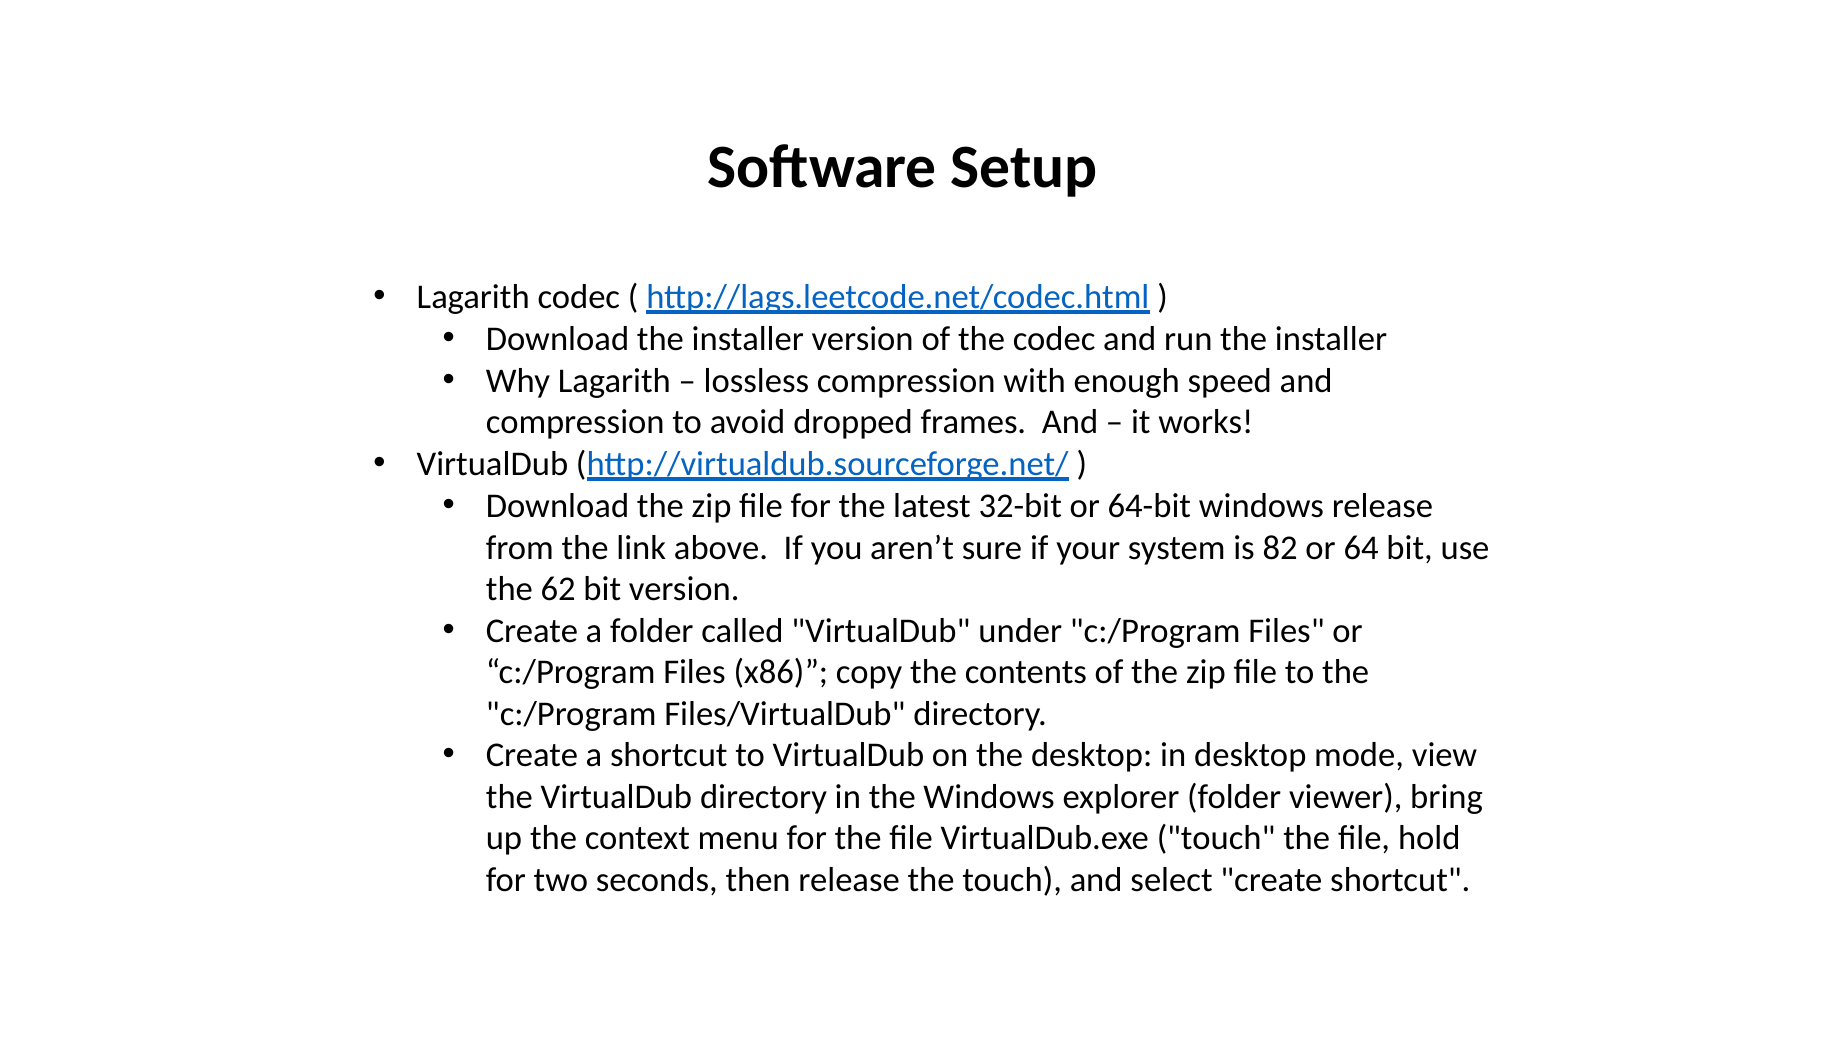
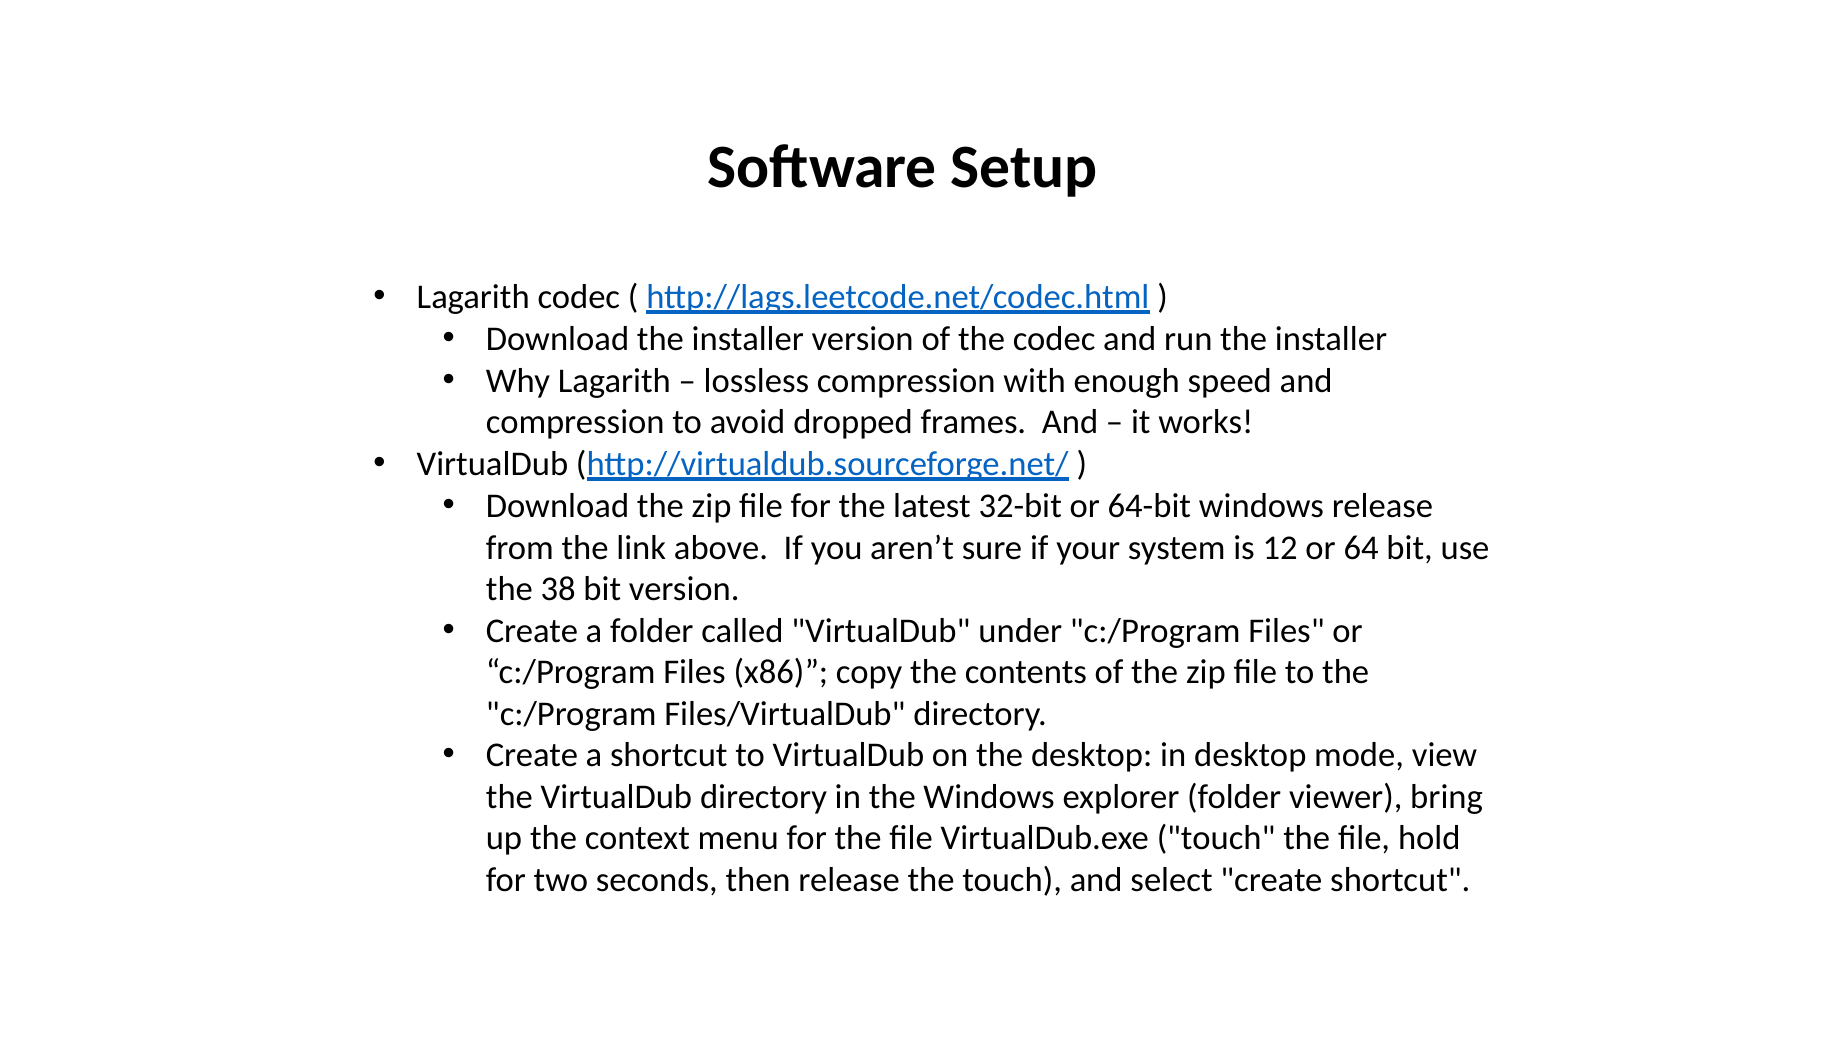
82: 82 -> 12
62: 62 -> 38
